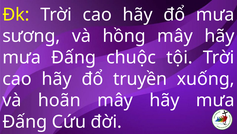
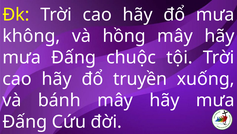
sương: sương -> không
hoãn: hoãn -> bánh
